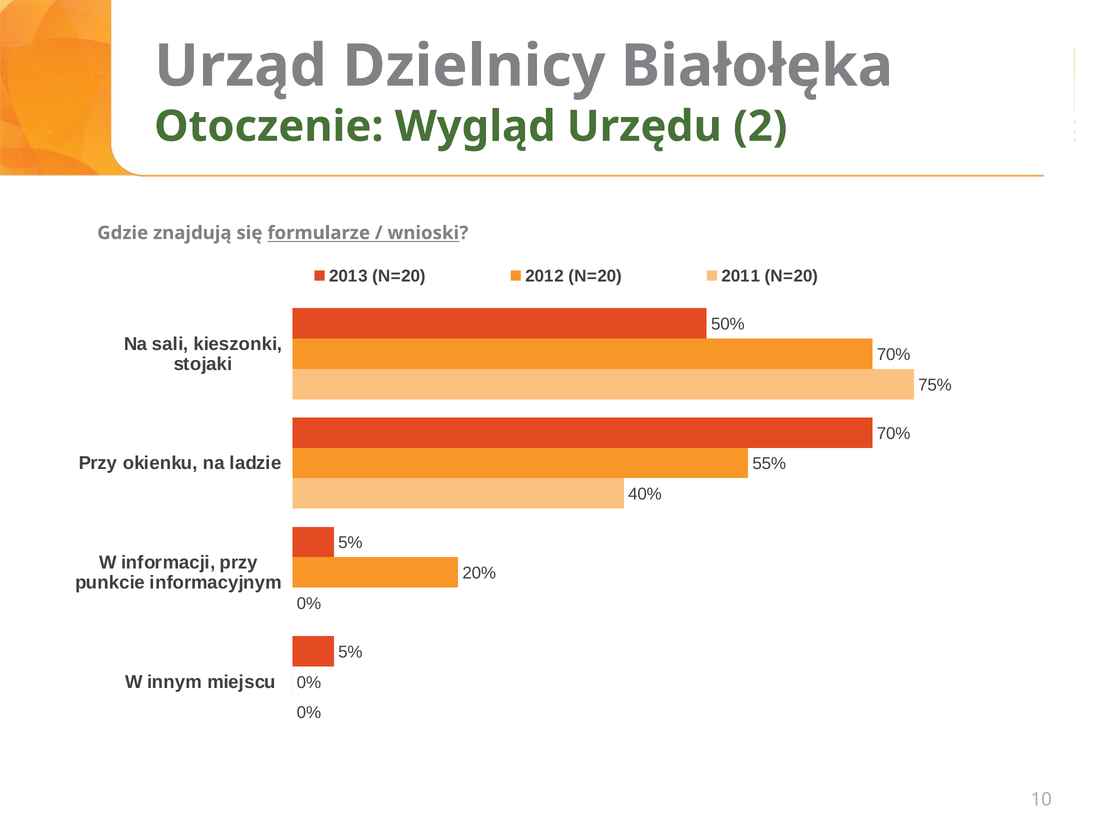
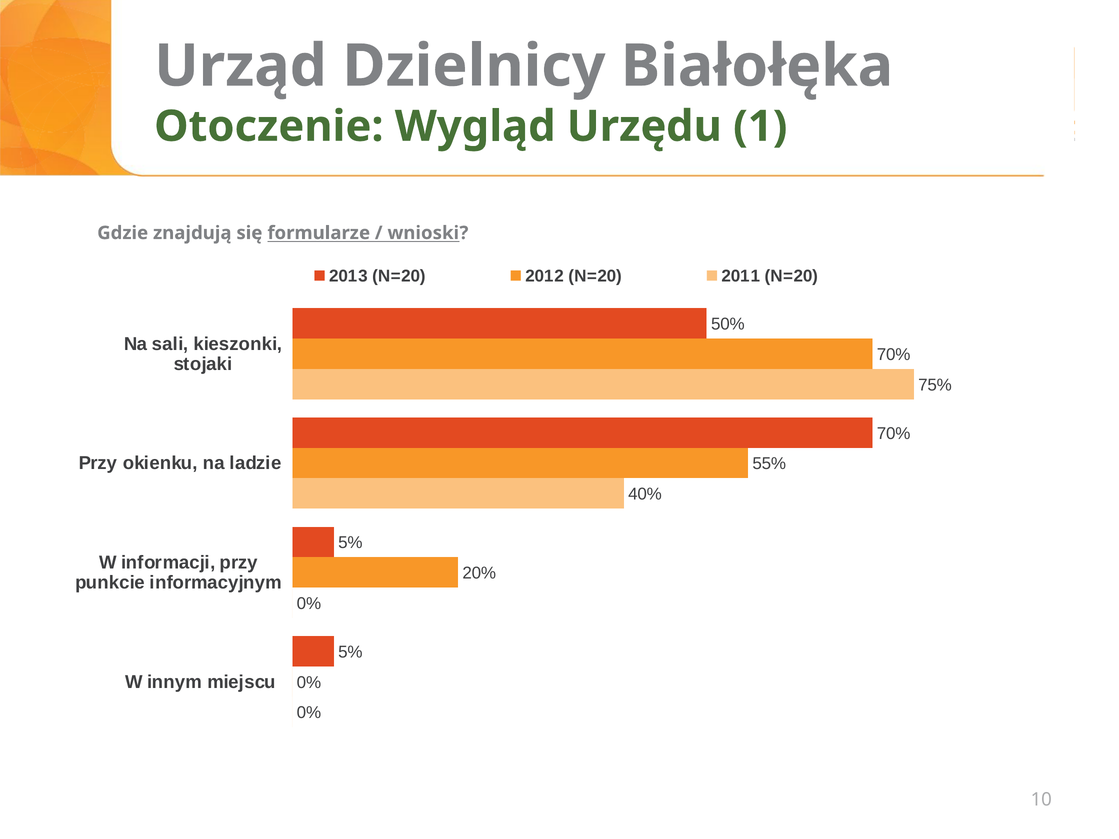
2: 2 -> 1
